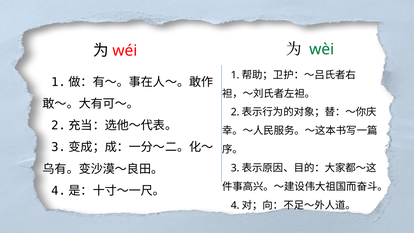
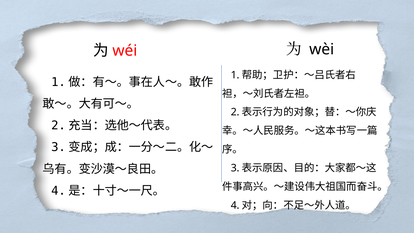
wèi colour: green -> black
